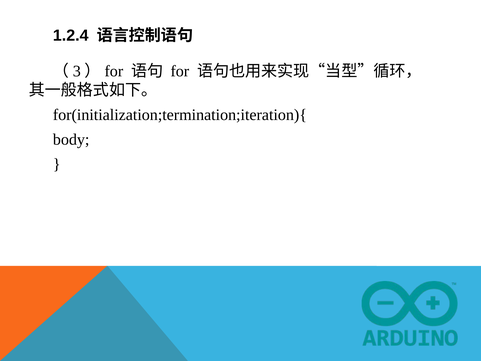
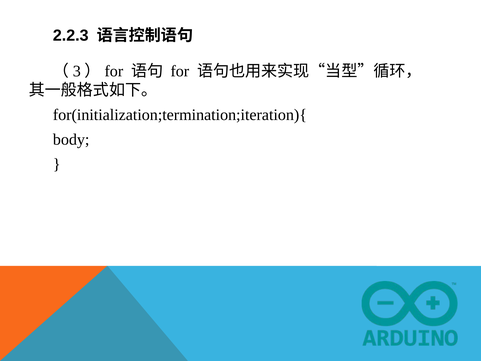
1.2.4: 1.2.4 -> 2.2.3
